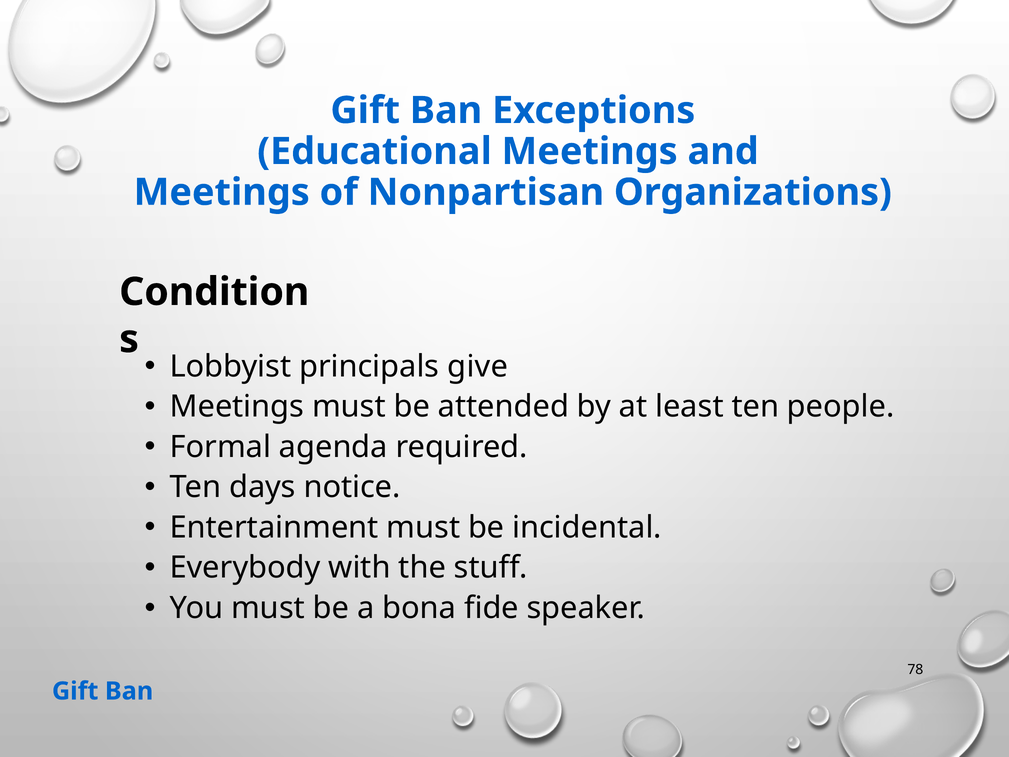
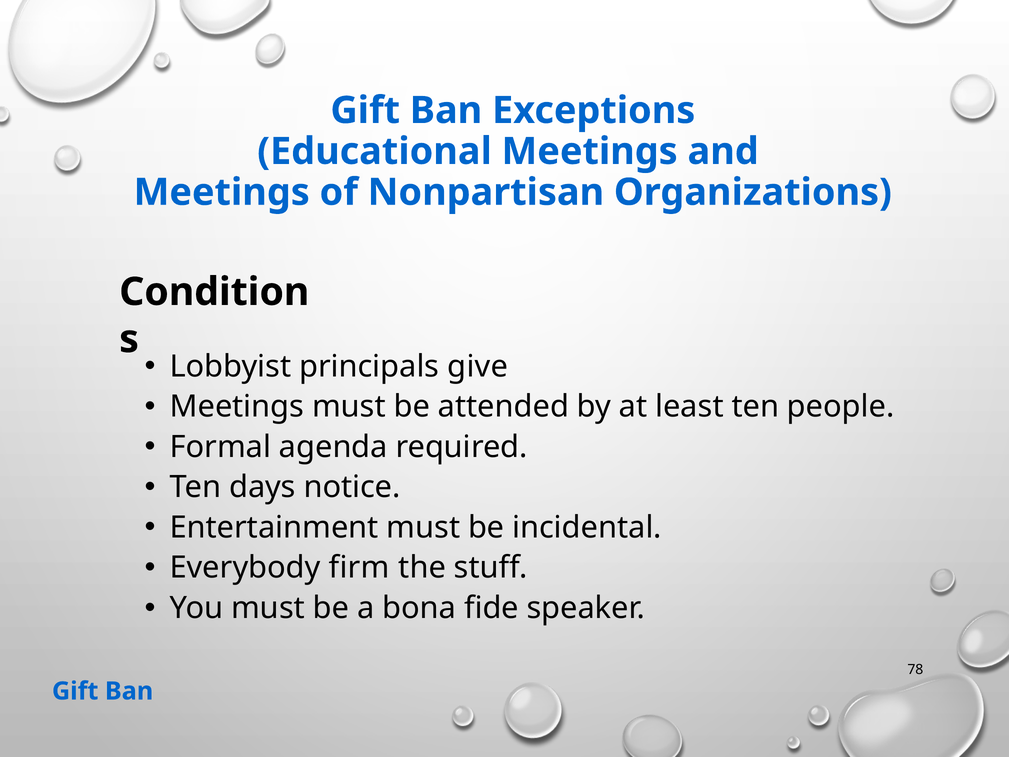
with: with -> firm
